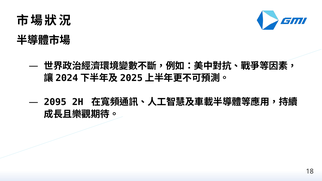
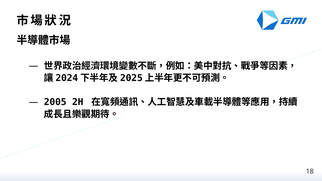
2095: 2095 -> 2005
